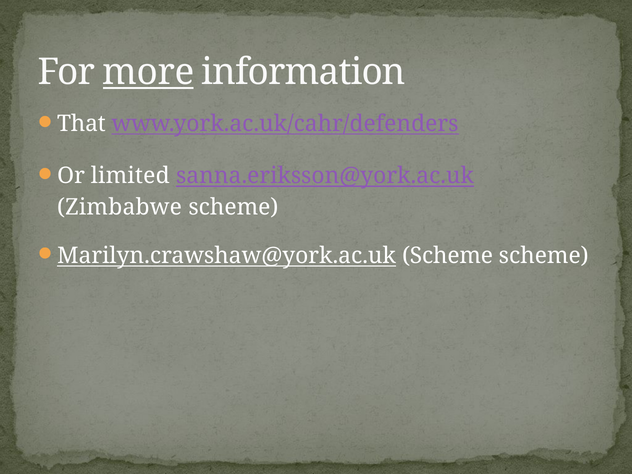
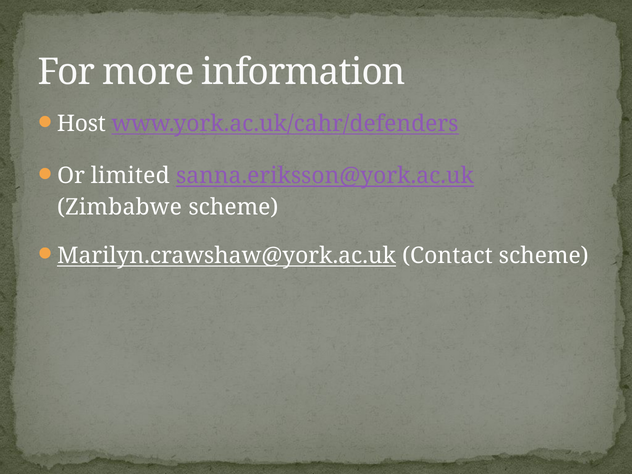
more underline: present -> none
That: That -> Host
Marilyn.crawshaw@york.ac.uk Scheme: Scheme -> Contact
